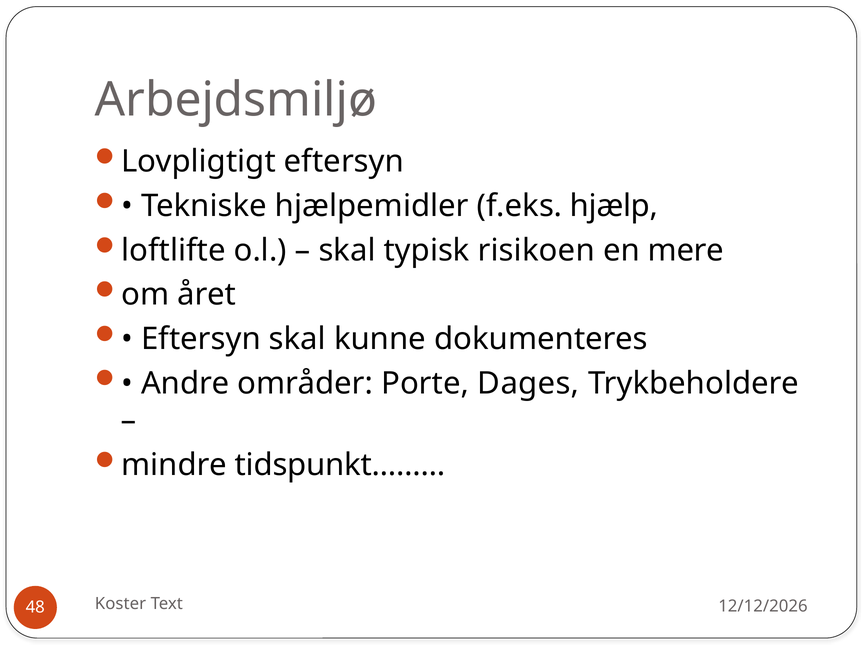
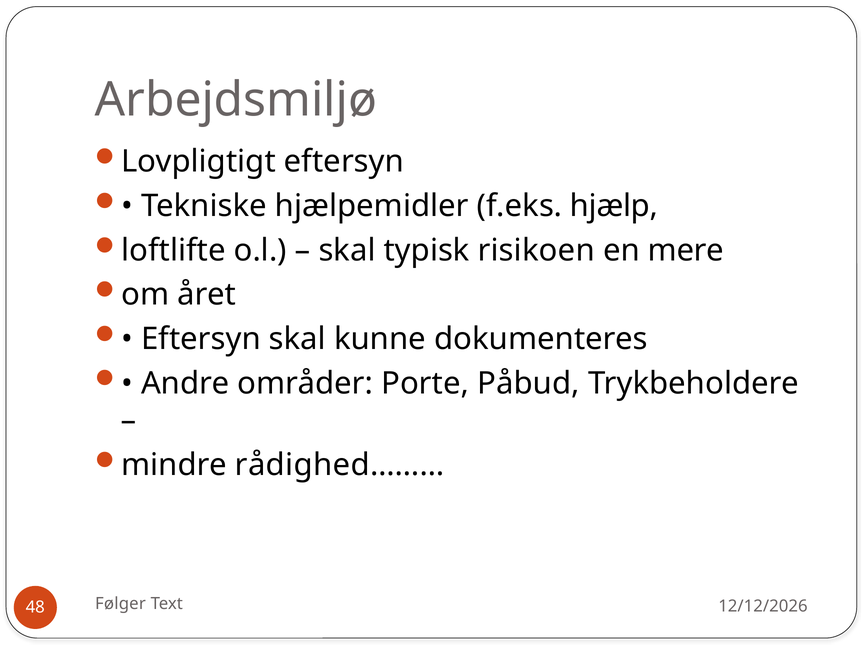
Dages: Dages -> Påbud
tidspunkt………: tidspunkt……… -> rådighed………
Koster: Koster -> Følger
